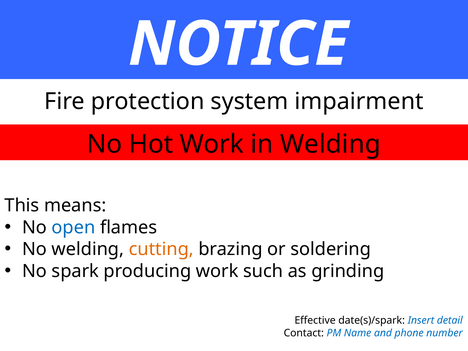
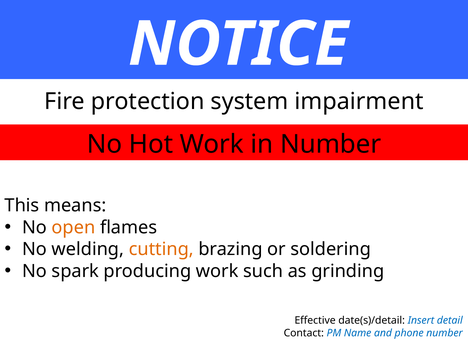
in Welding: Welding -> Number
open colour: blue -> orange
date(s)/spark: date(s)/spark -> date(s)/detail
